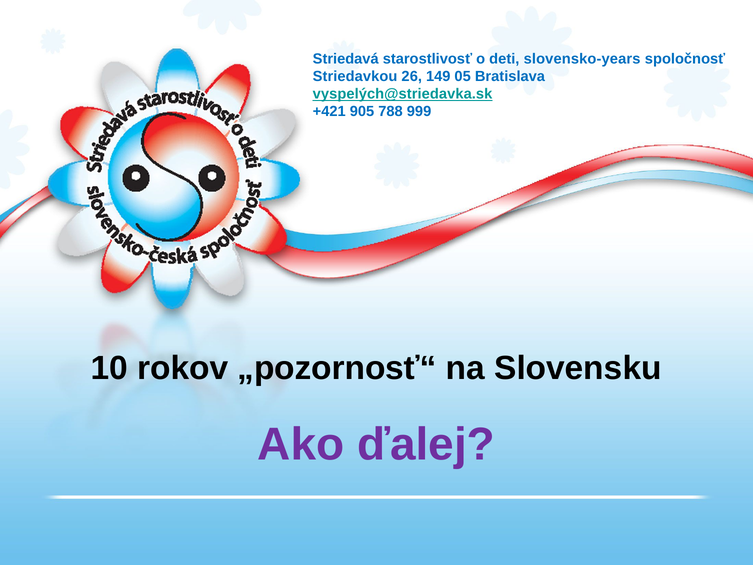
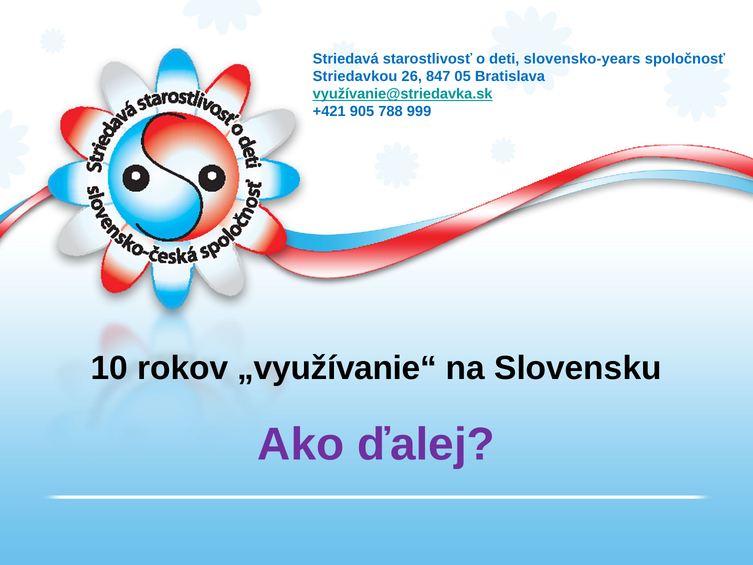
149: 149 -> 847
vyspelých@striedavka.sk: vyspelých@striedavka.sk -> využívanie@striedavka.sk
„pozornosť“: „pozornosť“ -> „využívanie“
